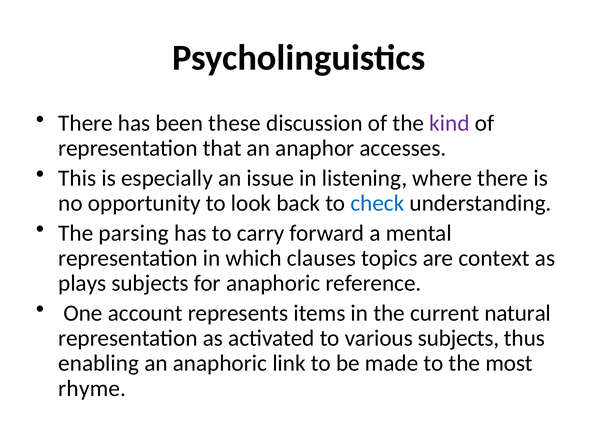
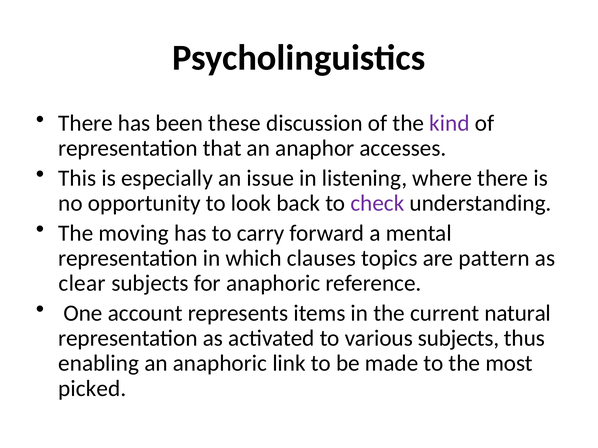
check colour: blue -> purple
parsing: parsing -> moving
context: context -> pattern
plays: plays -> clear
rhyme: rhyme -> picked
